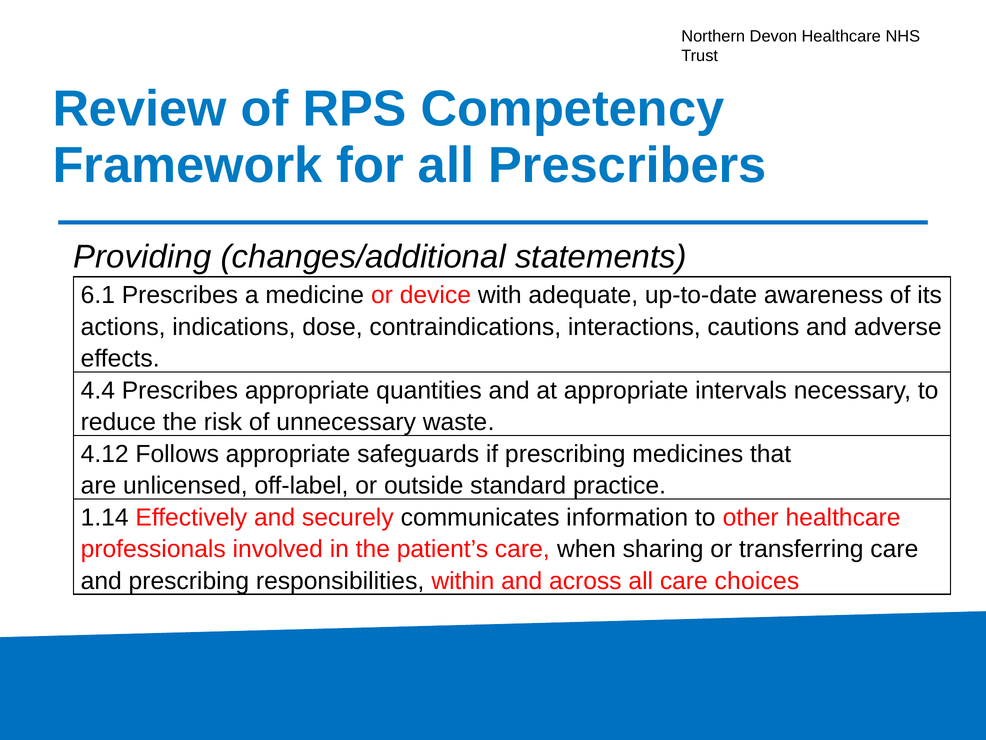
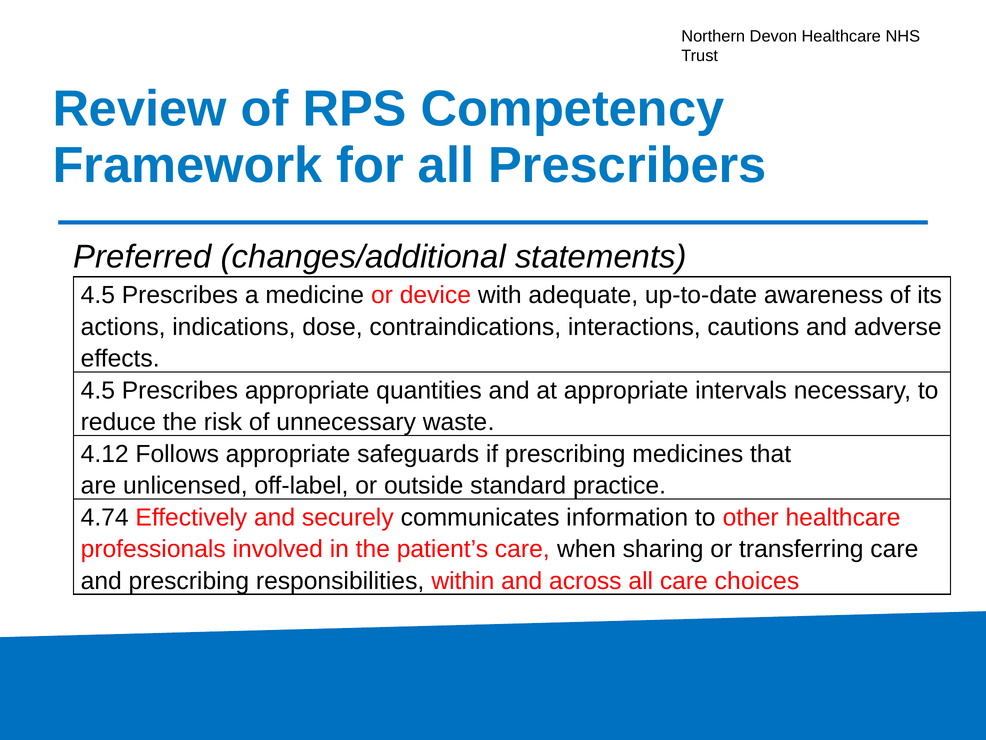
Providing: Providing -> Preferred
6.1 at (98, 295): 6.1 -> 4.5
4.4 at (98, 390): 4.4 -> 4.5
1.14: 1.14 -> 4.74
